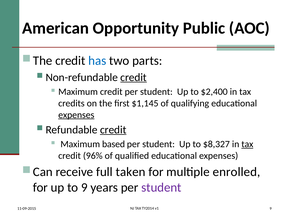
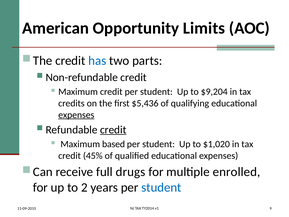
Public: Public -> Limits
credit at (134, 77) underline: present -> none
$2,400: $2,400 -> $9,204
$1,145: $1,145 -> $5,436
$8,327: $8,327 -> $1,020
tax at (247, 144) underline: present -> none
96%: 96% -> 45%
taken: taken -> drugs
to 9: 9 -> 2
student at (161, 187) colour: purple -> blue
